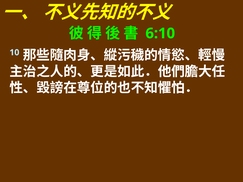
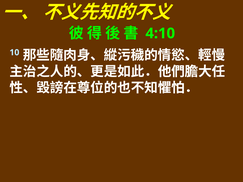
6:10: 6:10 -> 4:10
